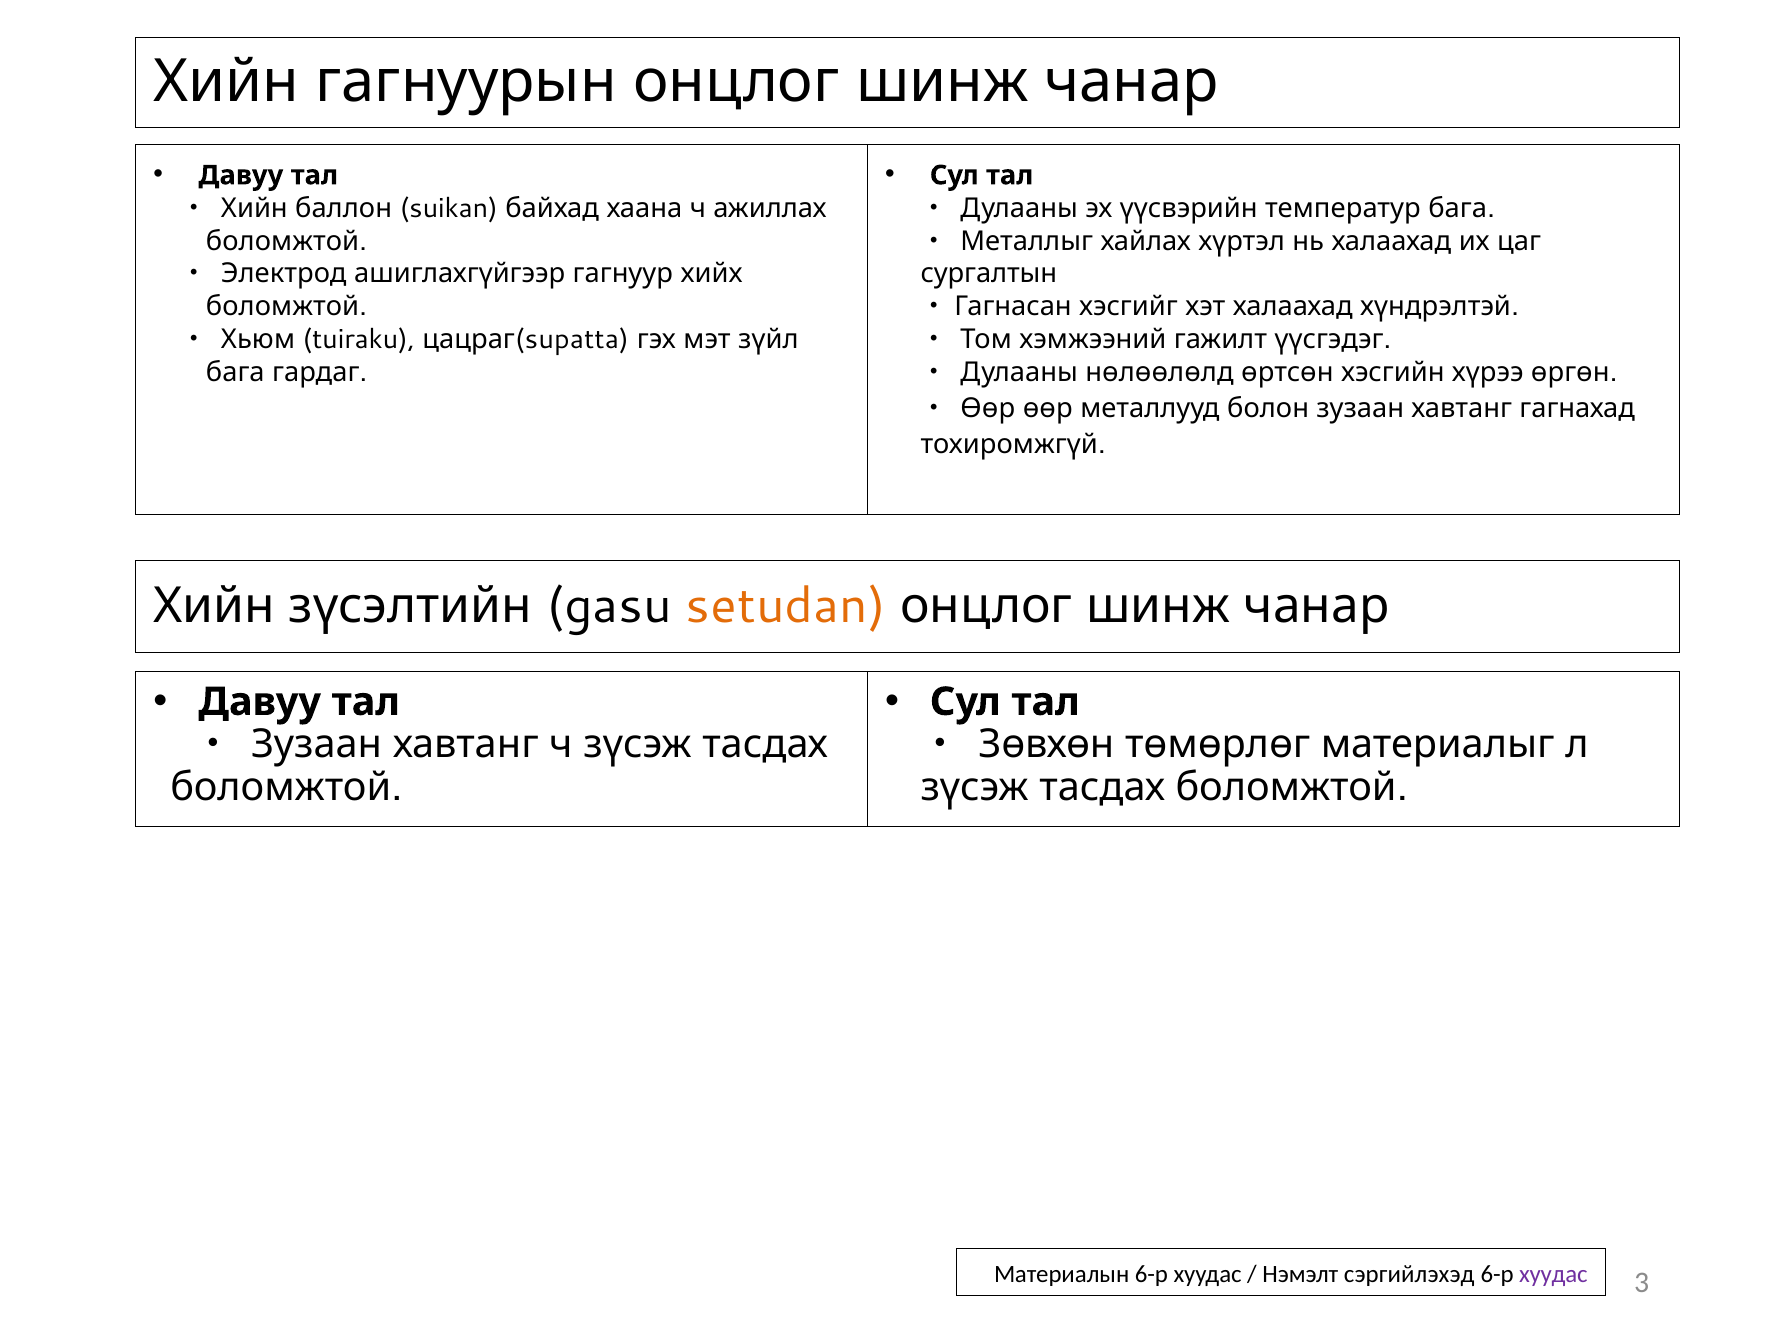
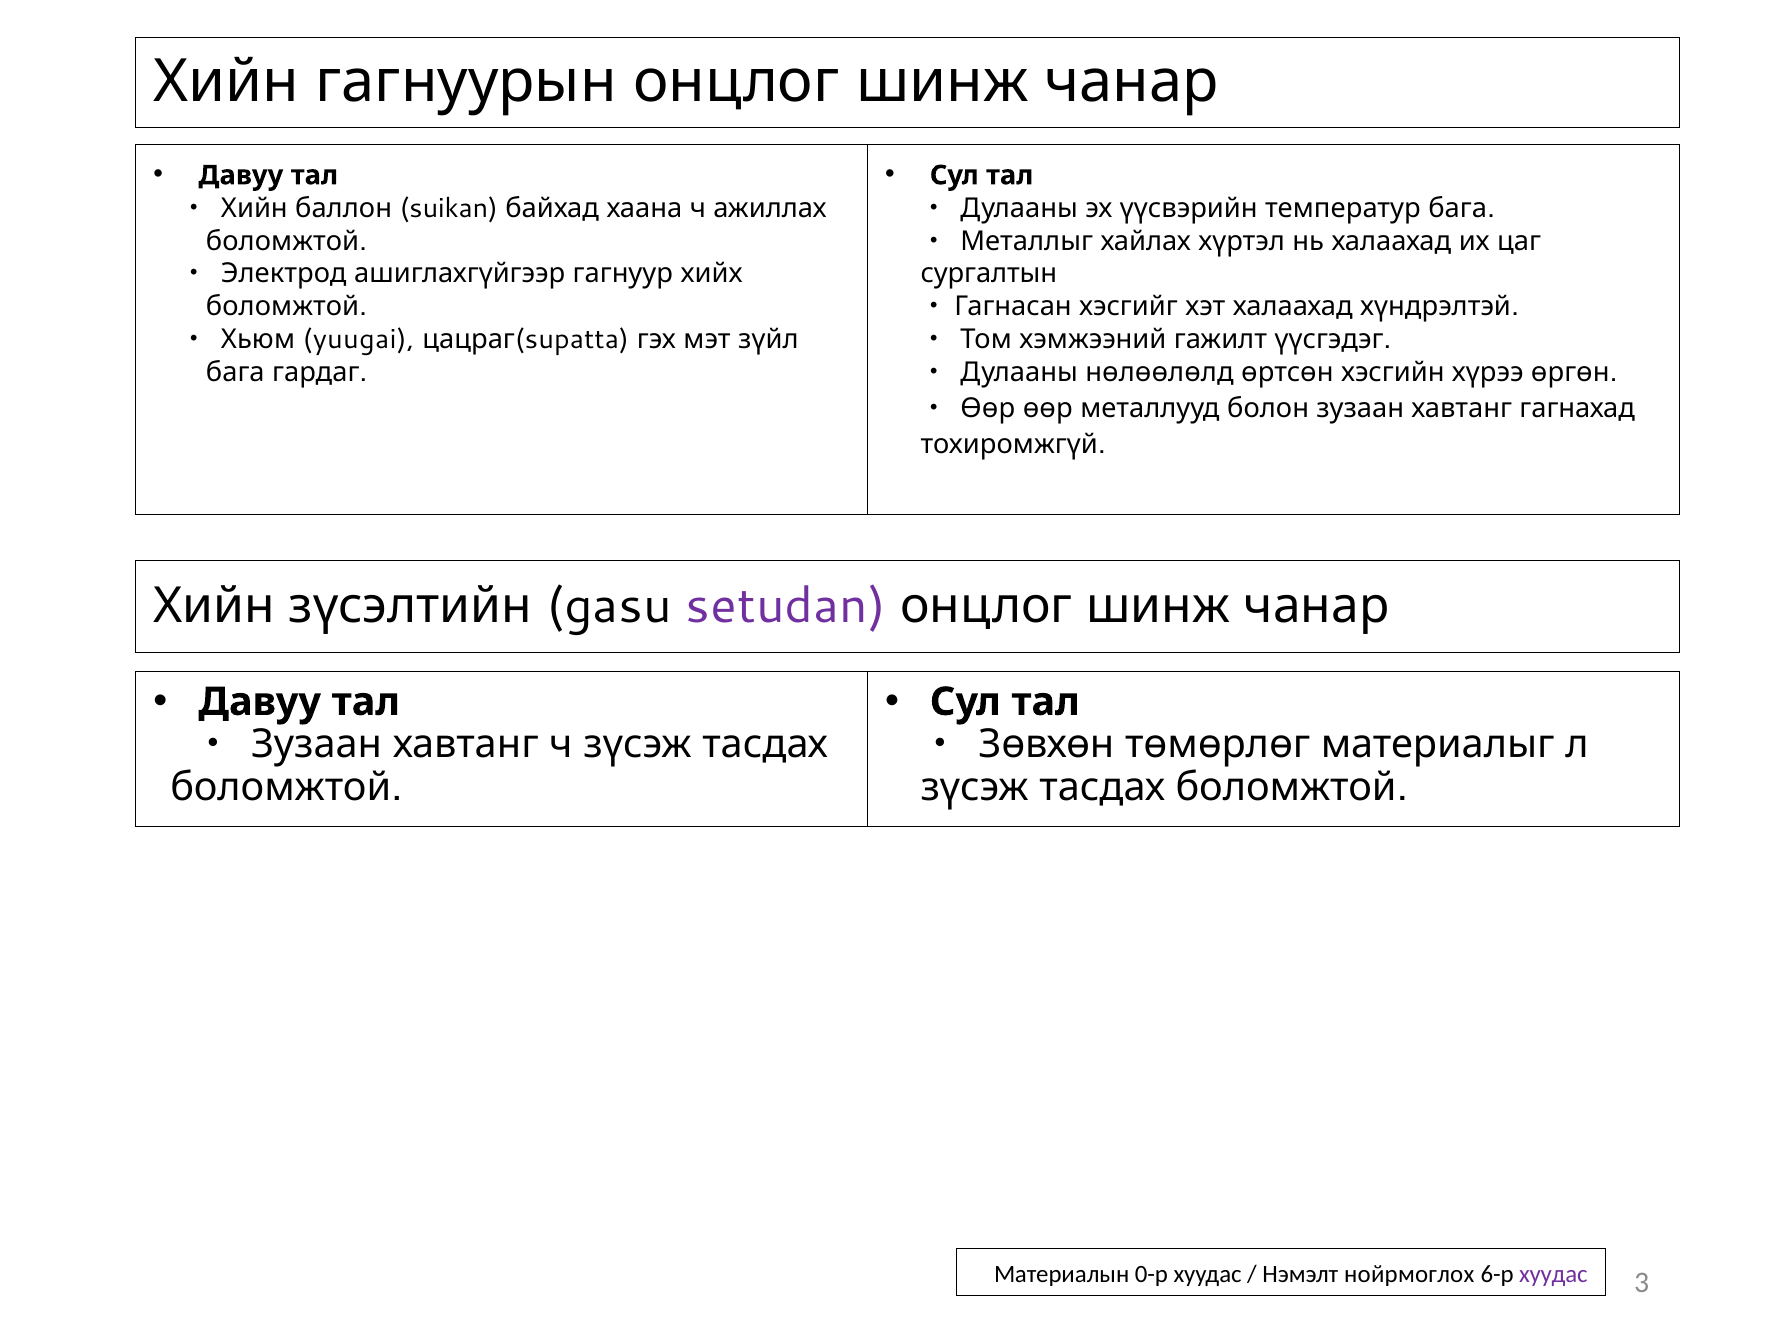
tuiraku: tuiraku -> yuugai
setudan colour: orange -> purple
Материалын 6-р: 6-р -> 0-р
сэргийлэхэд: сэргийлэхэд -> нойрмоглох
